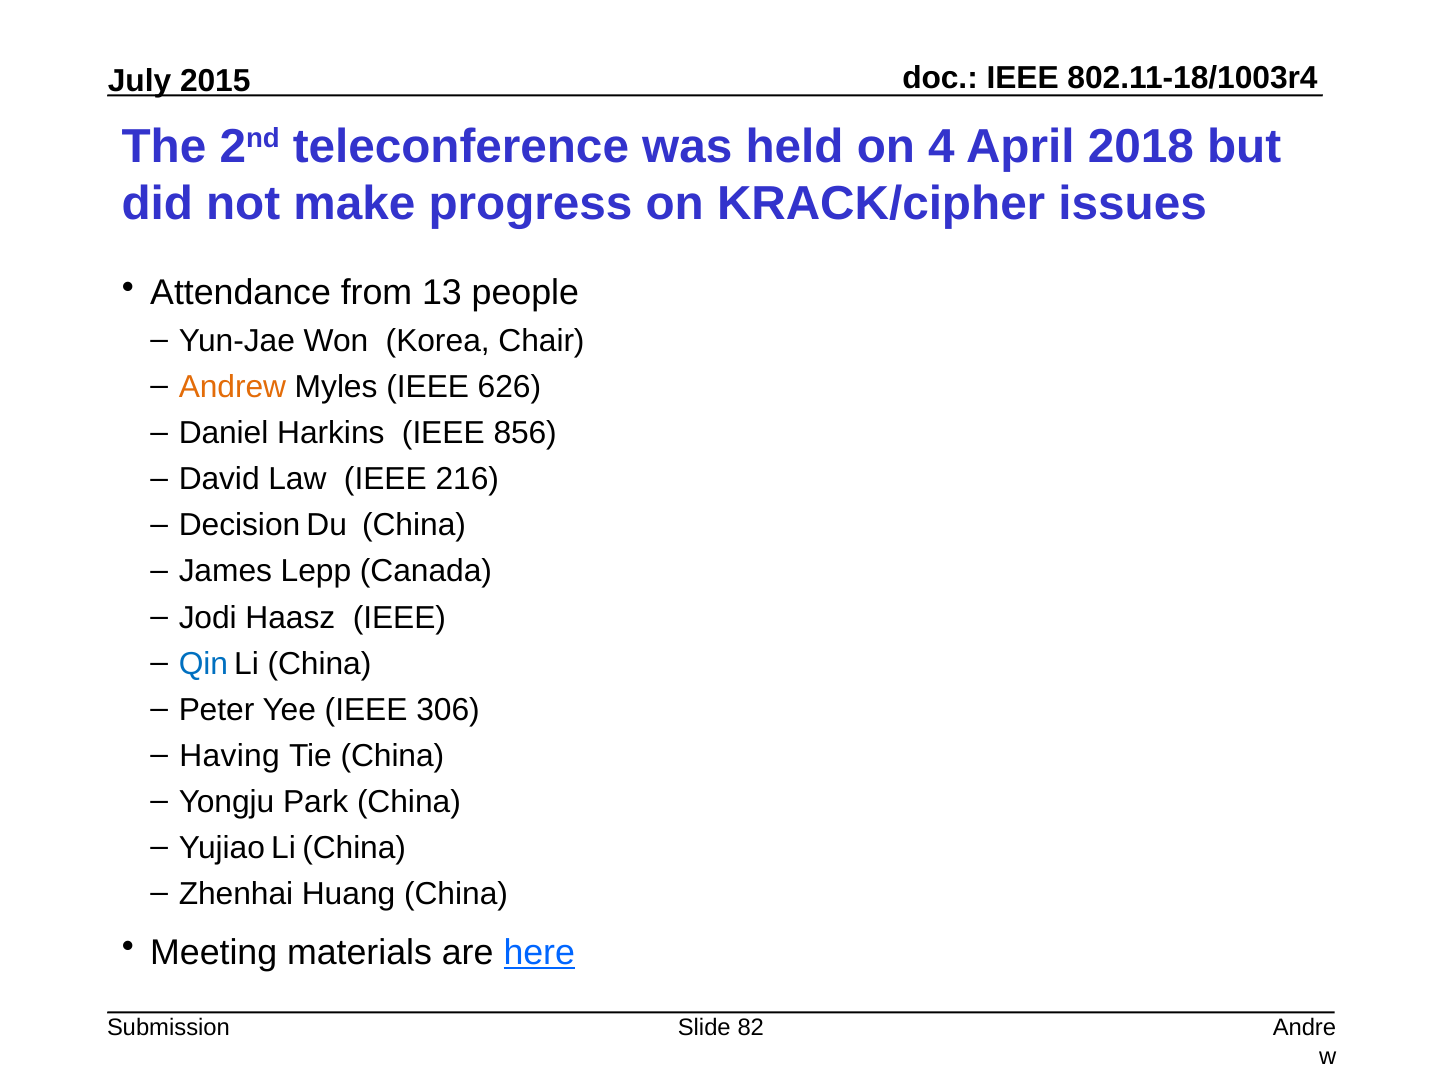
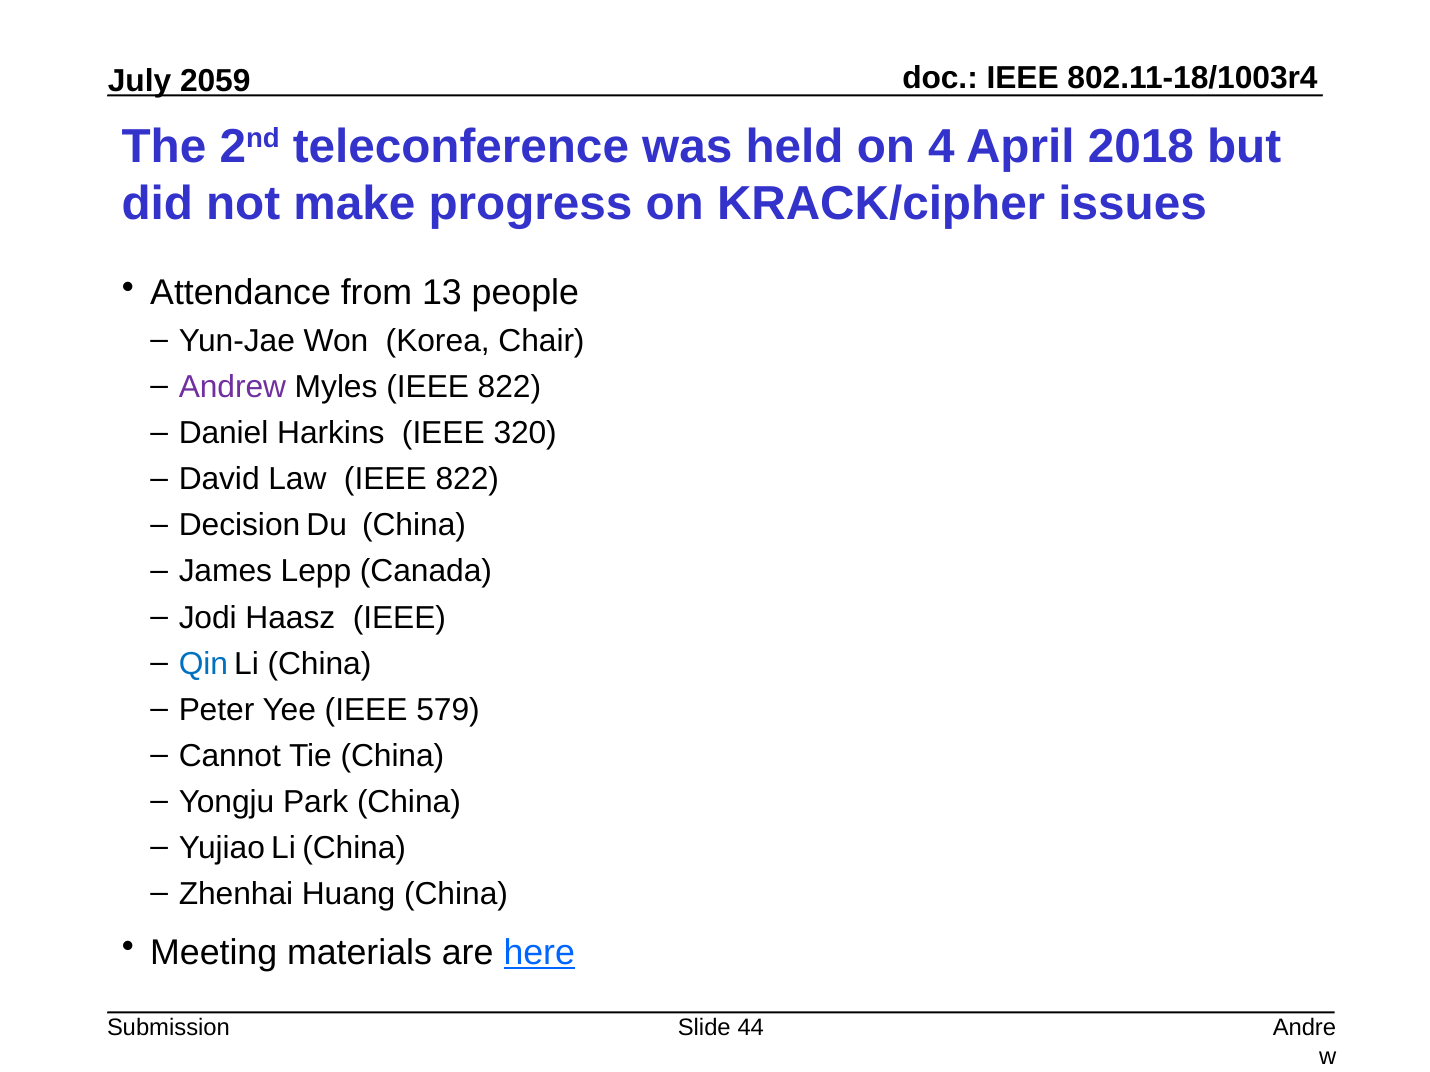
2015: 2015 -> 2059
Andrew colour: orange -> purple
Myles IEEE 626: 626 -> 822
856: 856 -> 320
Law IEEE 216: 216 -> 822
306: 306 -> 579
Having: Having -> Cannot
82: 82 -> 44
